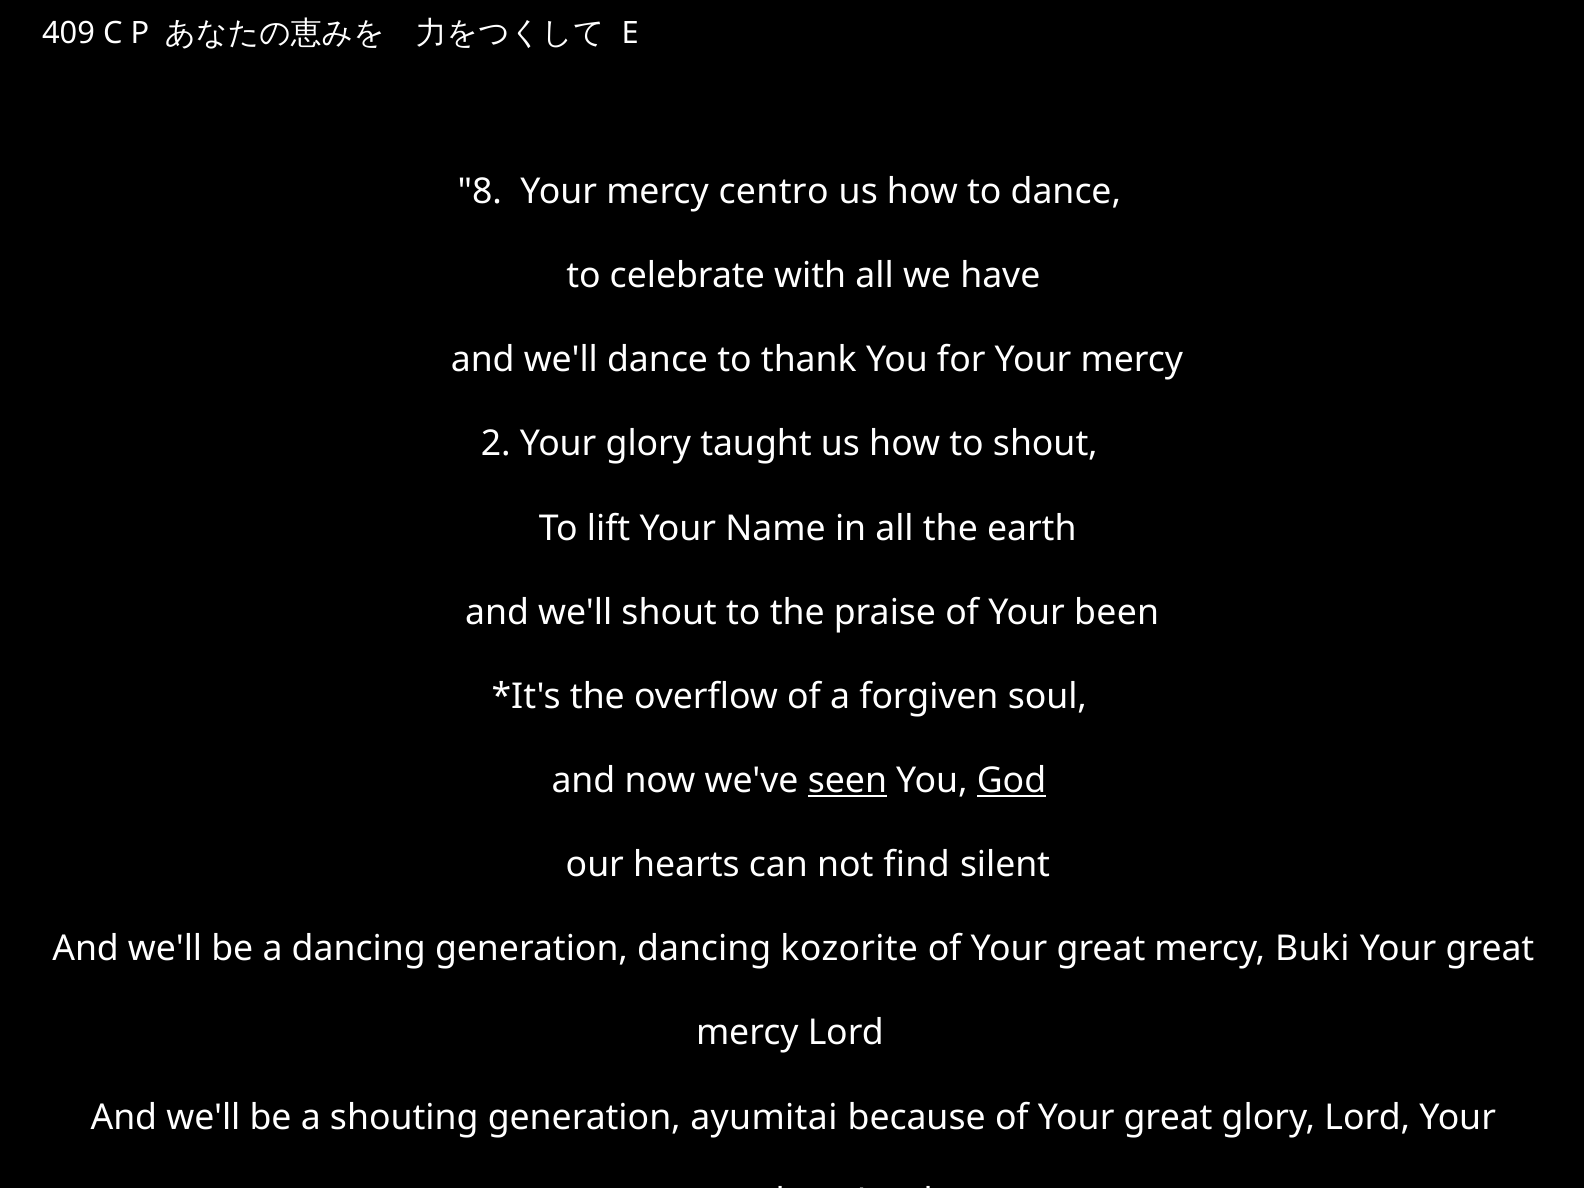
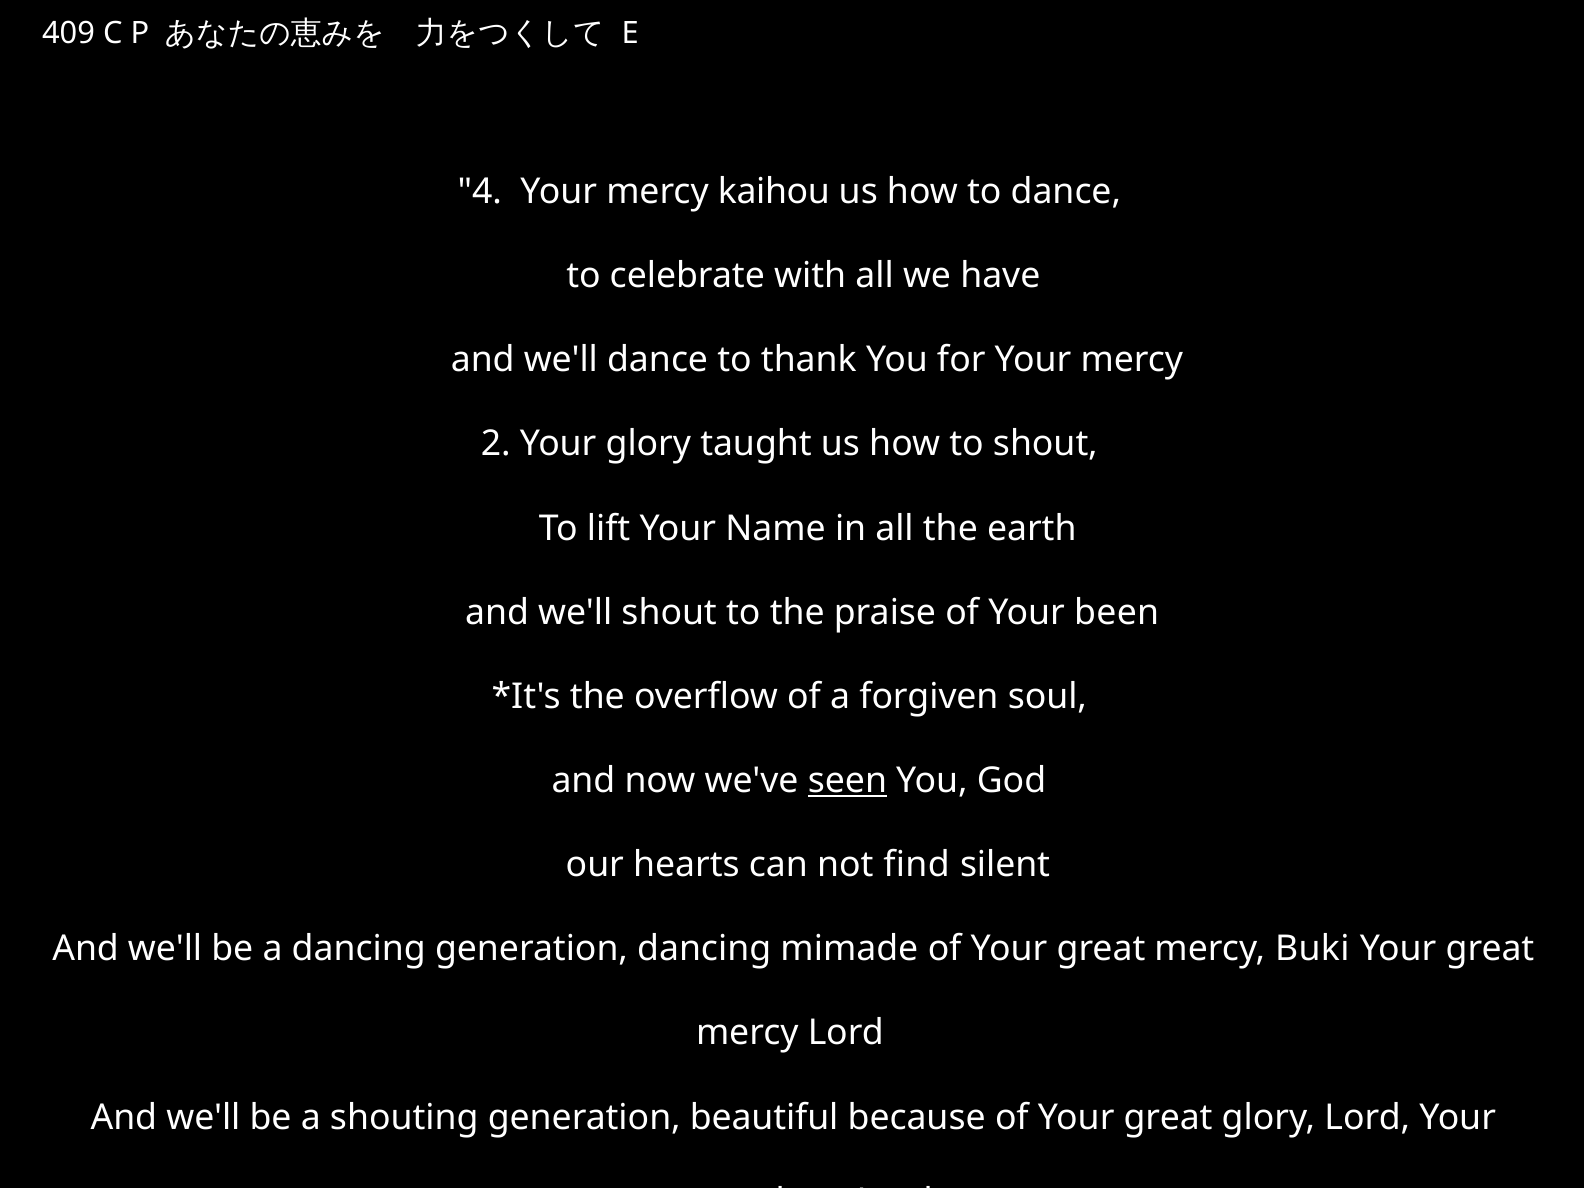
8: 8 -> 4
centro: centro -> kaihou
God underline: present -> none
kozorite: kozorite -> mimade
ayumitai: ayumitai -> beautiful
